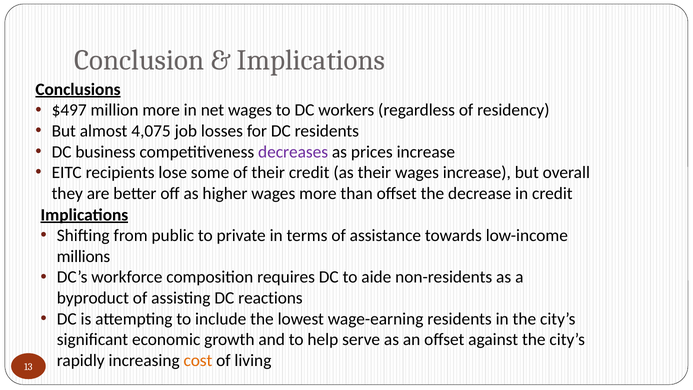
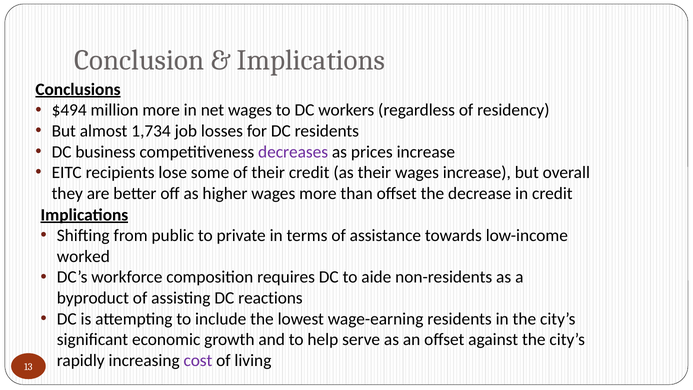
$497: $497 -> $494
4,075: 4,075 -> 1,734
millions: millions -> worked
cost colour: orange -> purple
